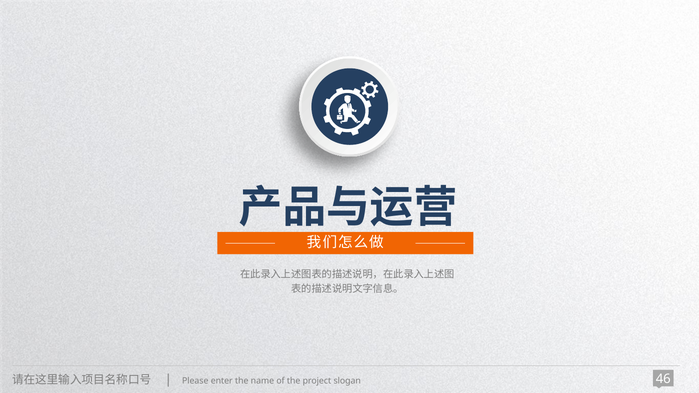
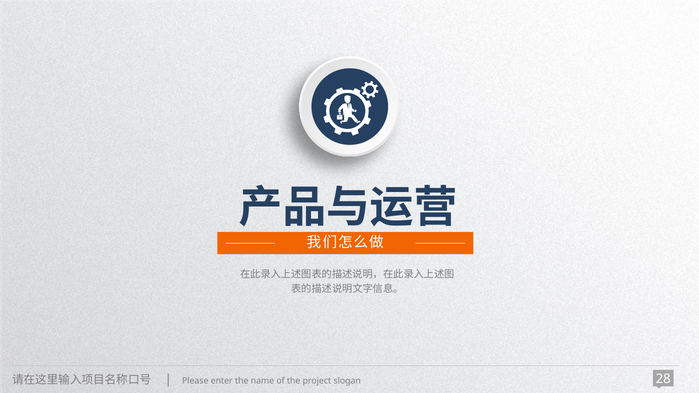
46: 46 -> 28
